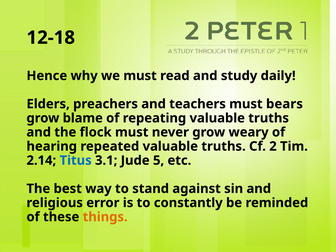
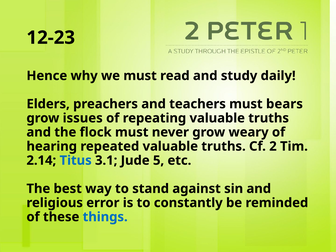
12-18: 12-18 -> 12-23
blame: blame -> issues
things colour: orange -> blue
